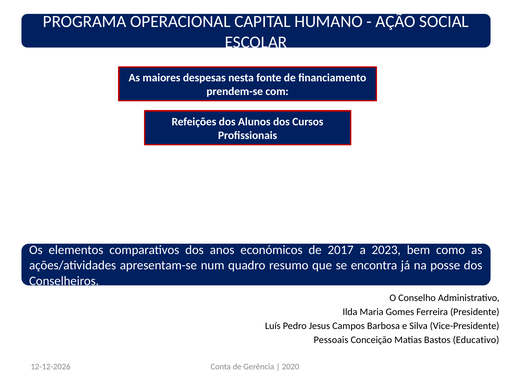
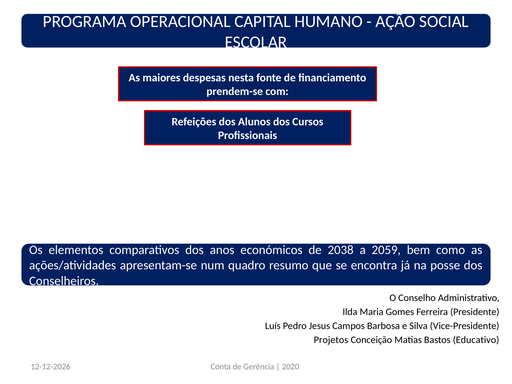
2017: 2017 -> 2038
2023: 2023 -> 2059
Pessoais: Pessoais -> Projetos
